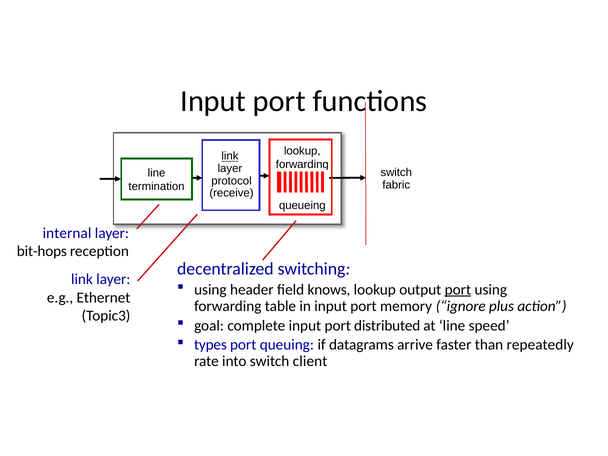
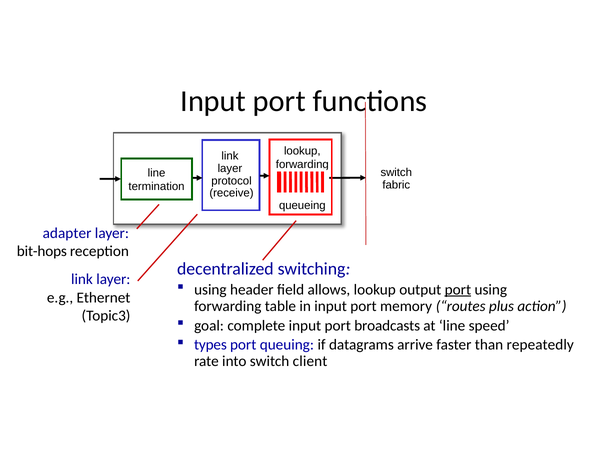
link at (230, 156) underline: present -> none
internal: internal -> adapter
knows: knows -> allows
ignore: ignore -> routes
distributed: distributed -> broadcasts
